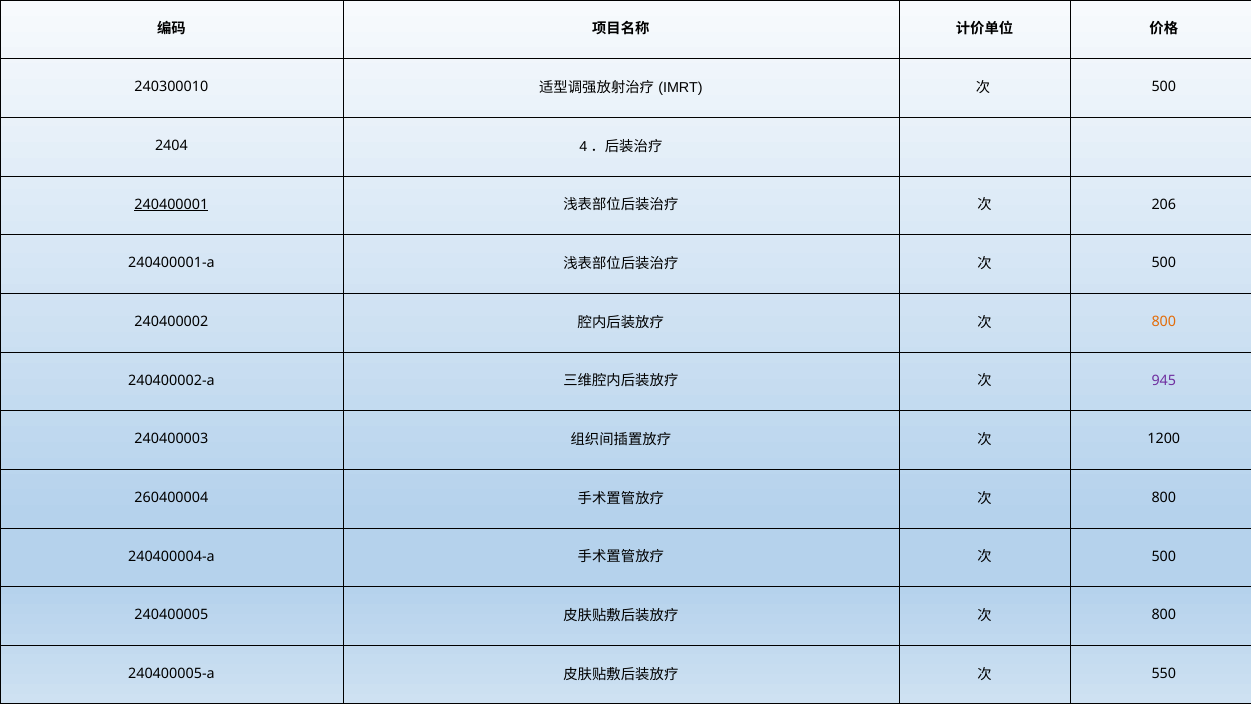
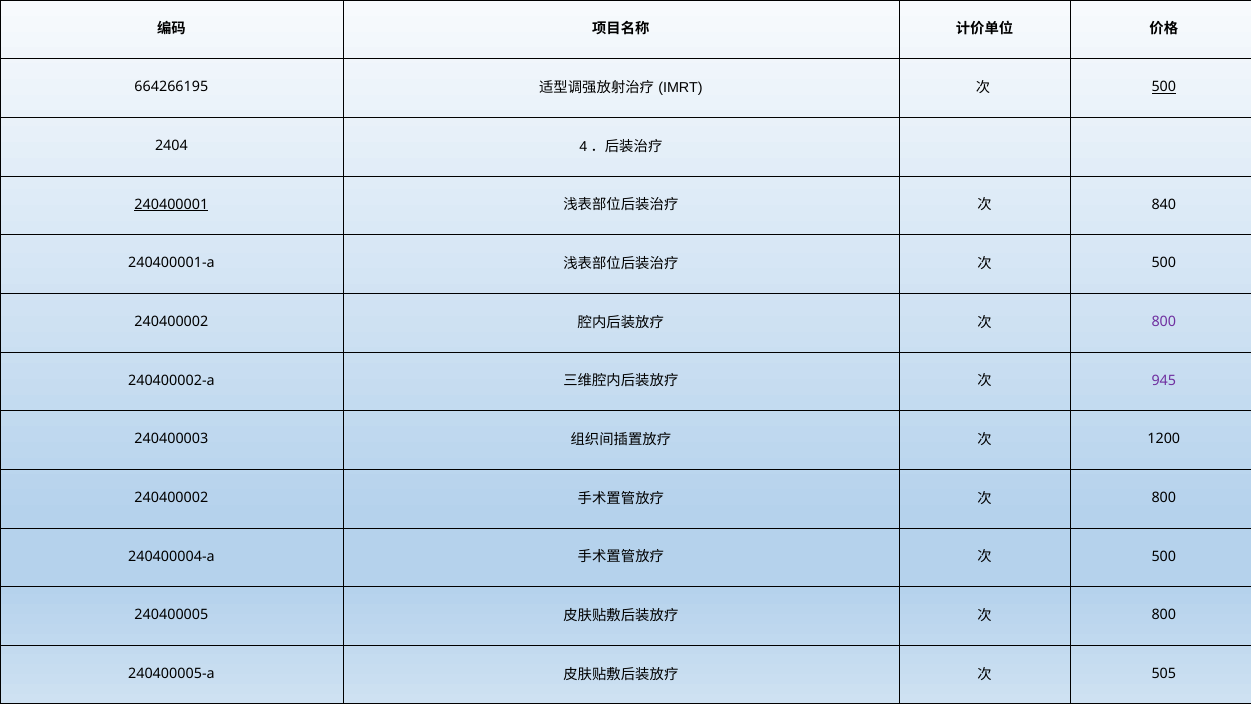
240300010: 240300010 -> 664266195
500 at (1164, 87) underline: none -> present
206: 206 -> 840
800 at (1164, 322) colour: orange -> purple
260400004 at (171, 497): 260400004 -> 240400002
550: 550 -> 505
